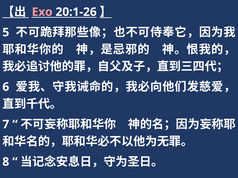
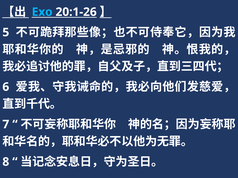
Exo colour: pink -> light blue
